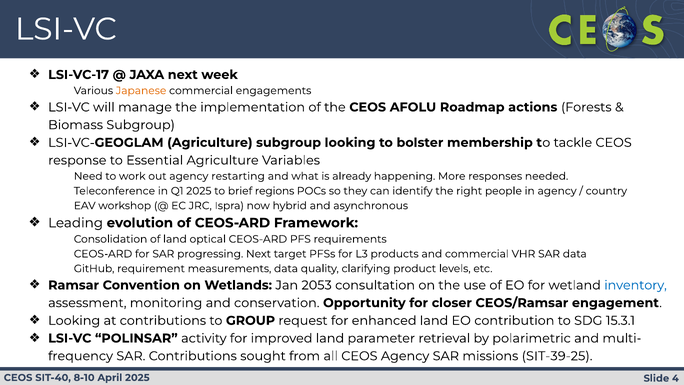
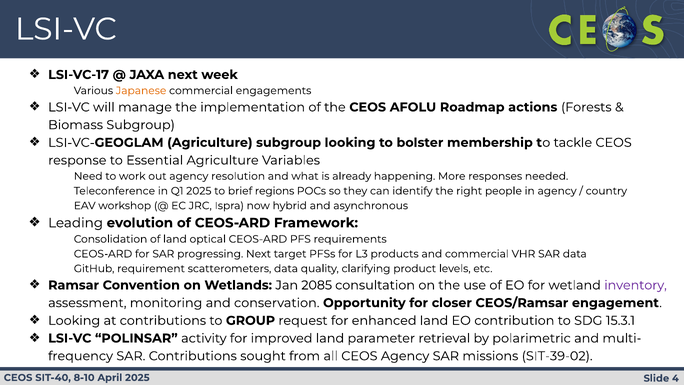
restarting: restarting -> resolution
measurements: measurements -> scatterometers
2053: 2053 -> 2085
inventory colour: blue -> purple
SIT-39-25: SIT-39-25 -> SIT-39-02
